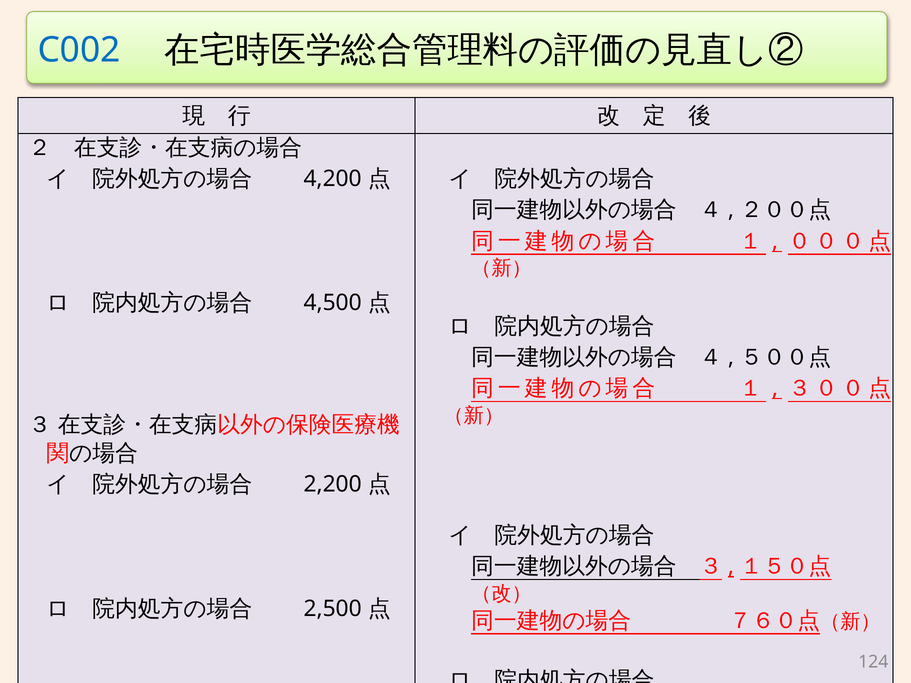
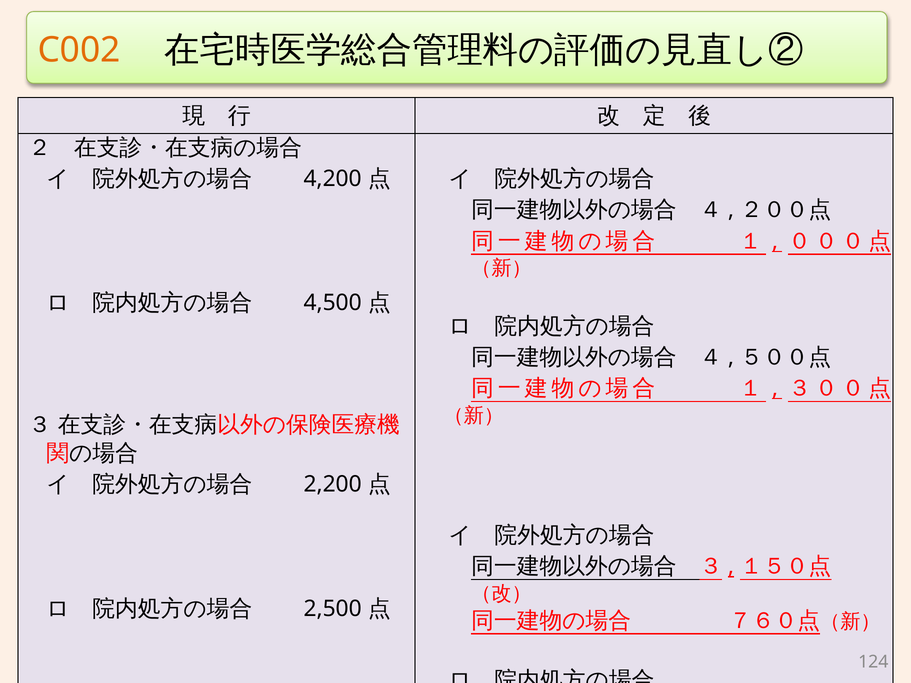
C002 colour: blue -> orange
